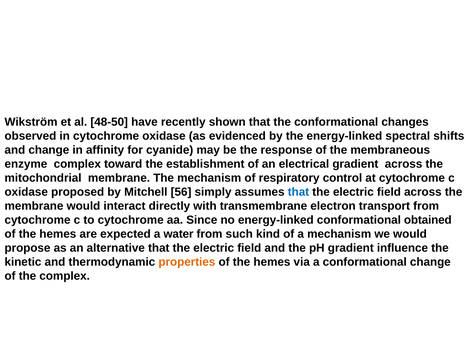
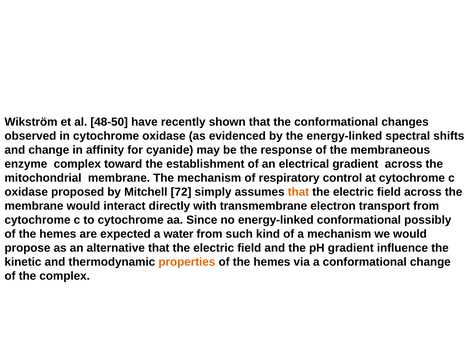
56: 56 -> 72
that at (298, 192) colour: blue -> orange
obtained: obtained -> possibly
